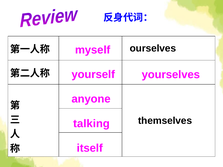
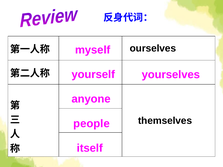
talking: talking -> people
